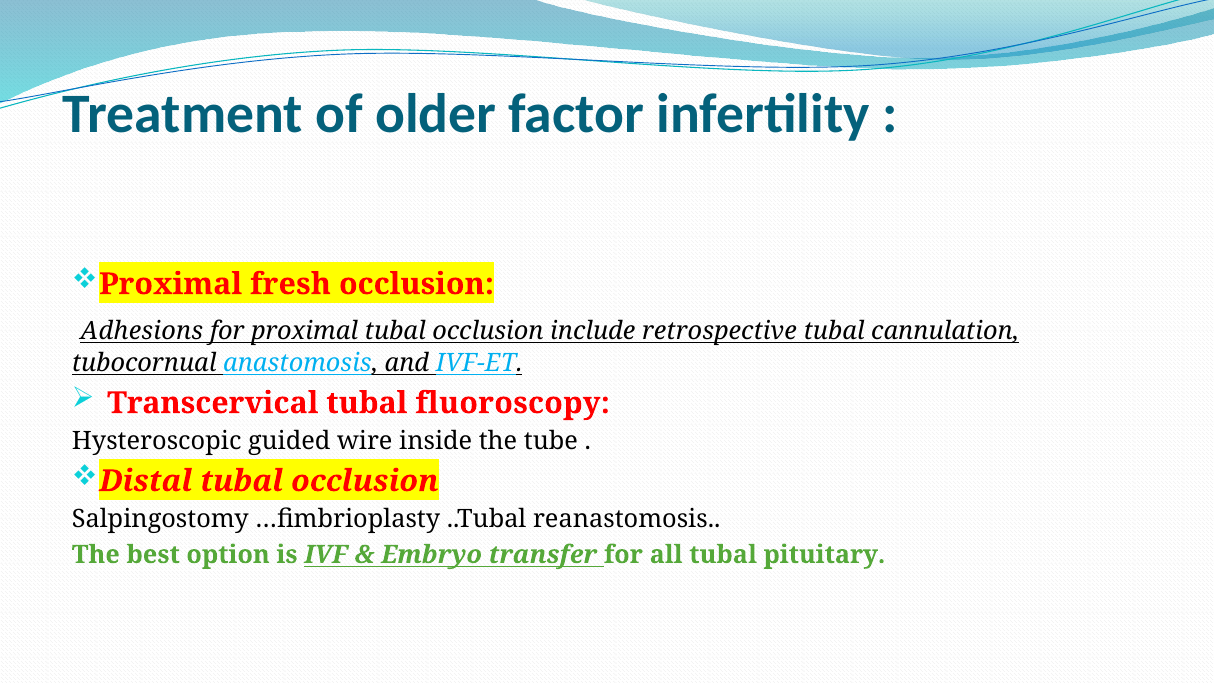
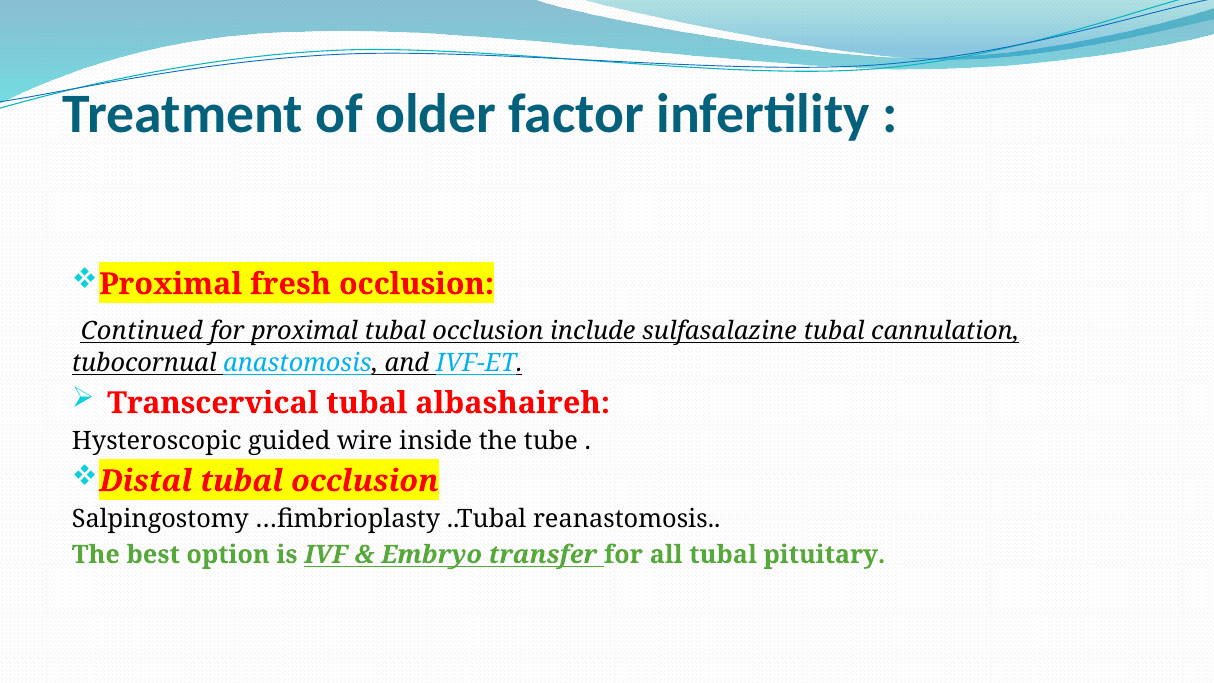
Adhesions: Adhesions -> Continued
retrospective: retrospective -> sulfasalazine
fluoroscopy: fluoroscopy -> albashaireh
